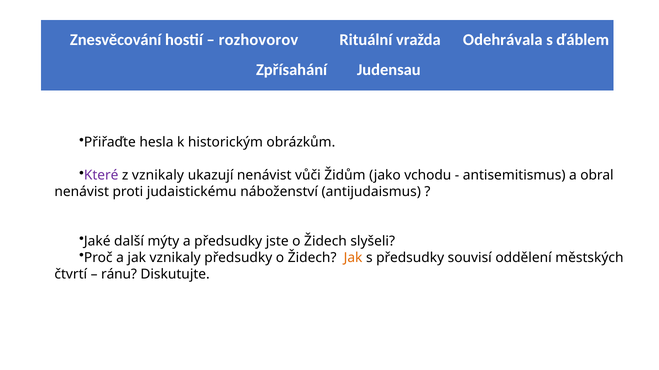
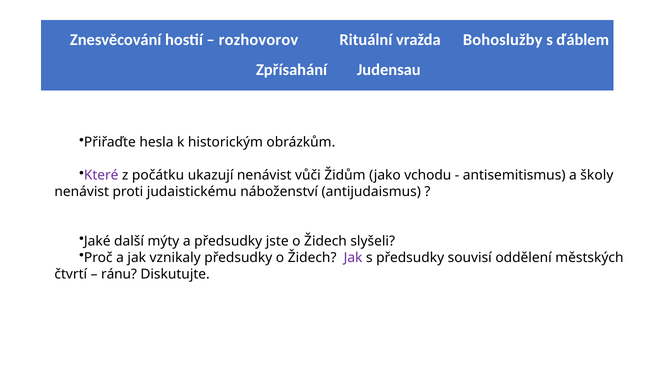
Odehrávala: Odehrávala -> Bohoslužby
z vznikaly: vznikaly -> počátku
obral: obral -> školy
Jak at (353, 258) colour: orange -> purple
